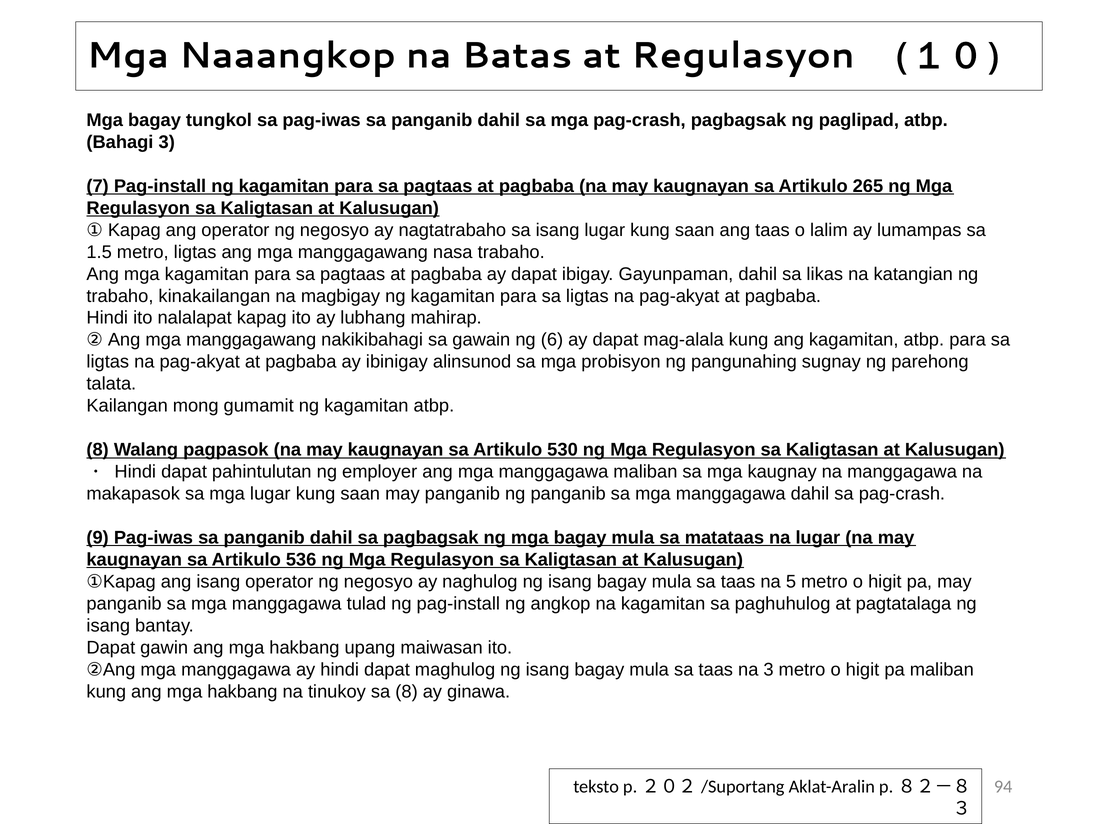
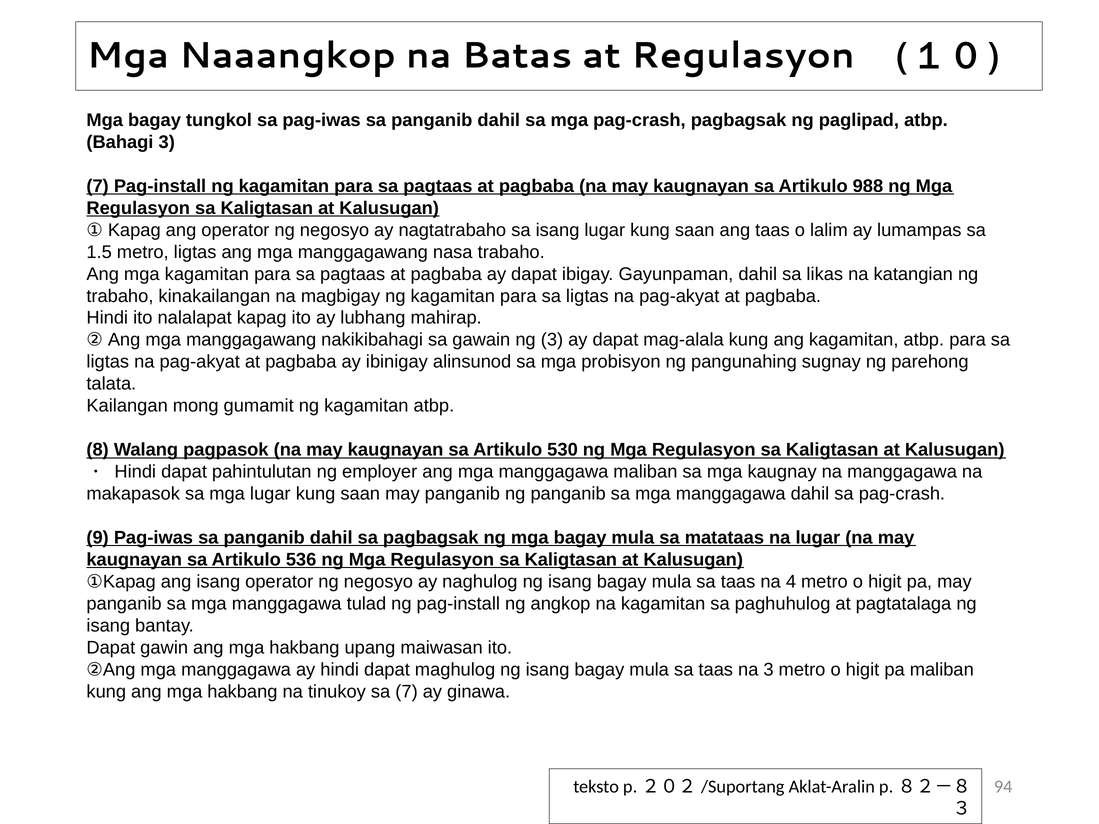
265: 265 -> 988
ng 6: 6 -> 3
5: 5 -> 4
sa 8: 8 -> 7
